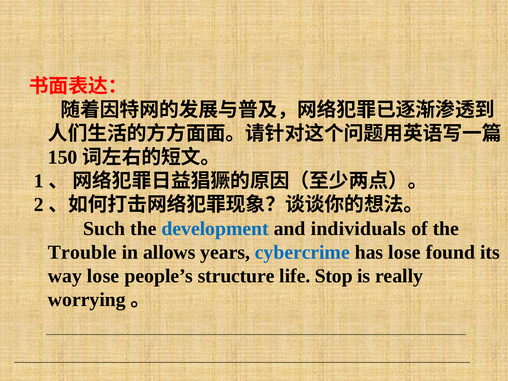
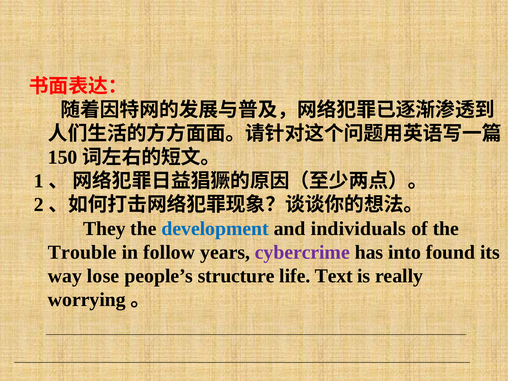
Such: Such -> They
allows: allows -> follow
cybercrime colour: blue -> purple
has lose: lose -> into
Stop: Stop -> Text
